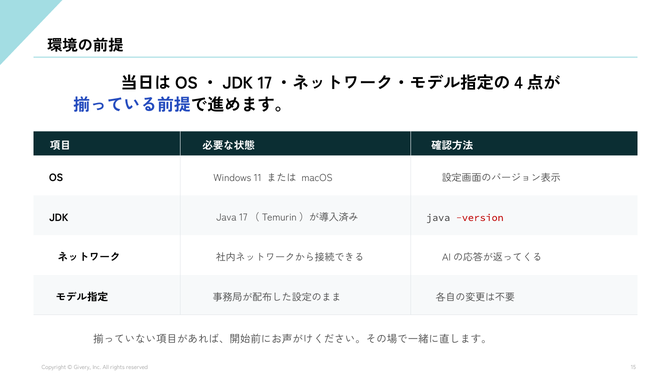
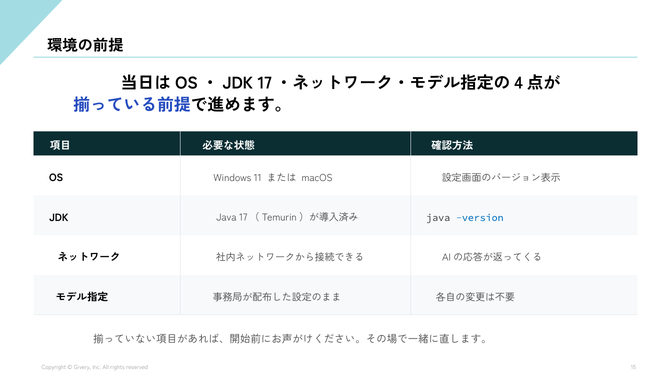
version colour: red -> blue
